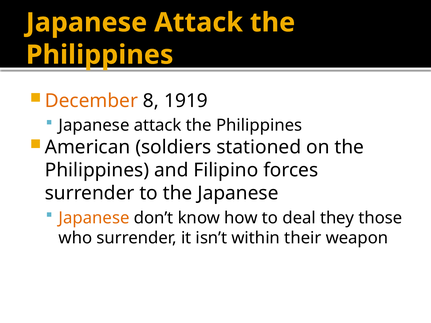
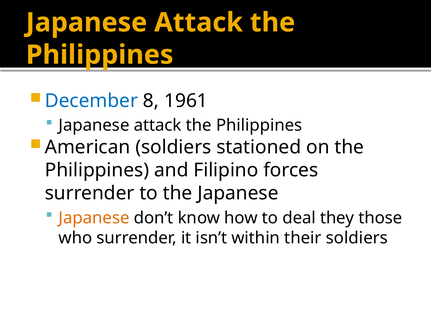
December colour: orange -> blue
1919: 1919 -> 1961
their weapon: weapon -> soldiers
